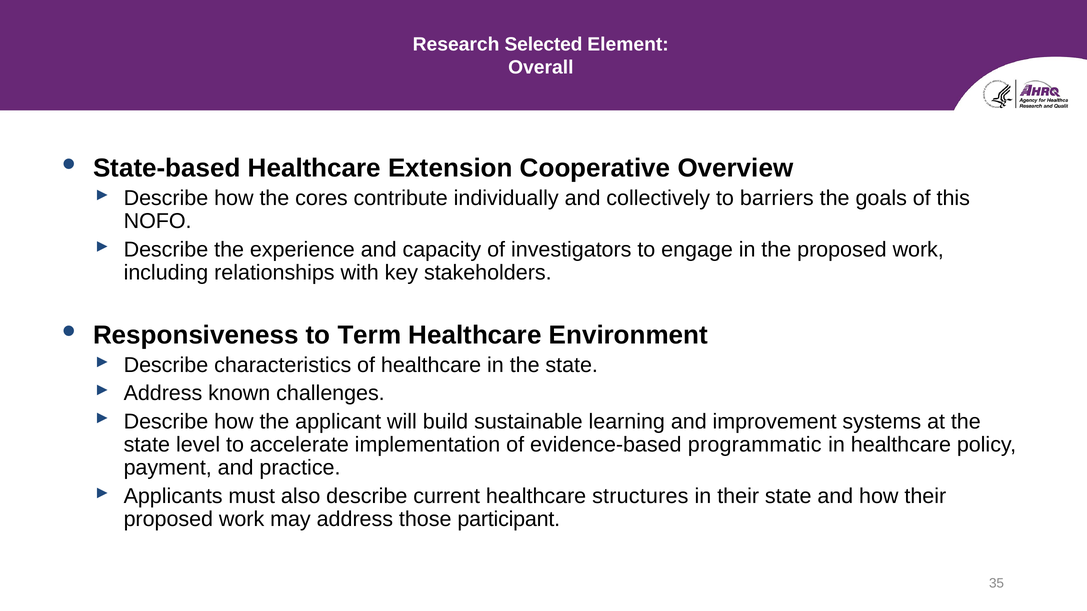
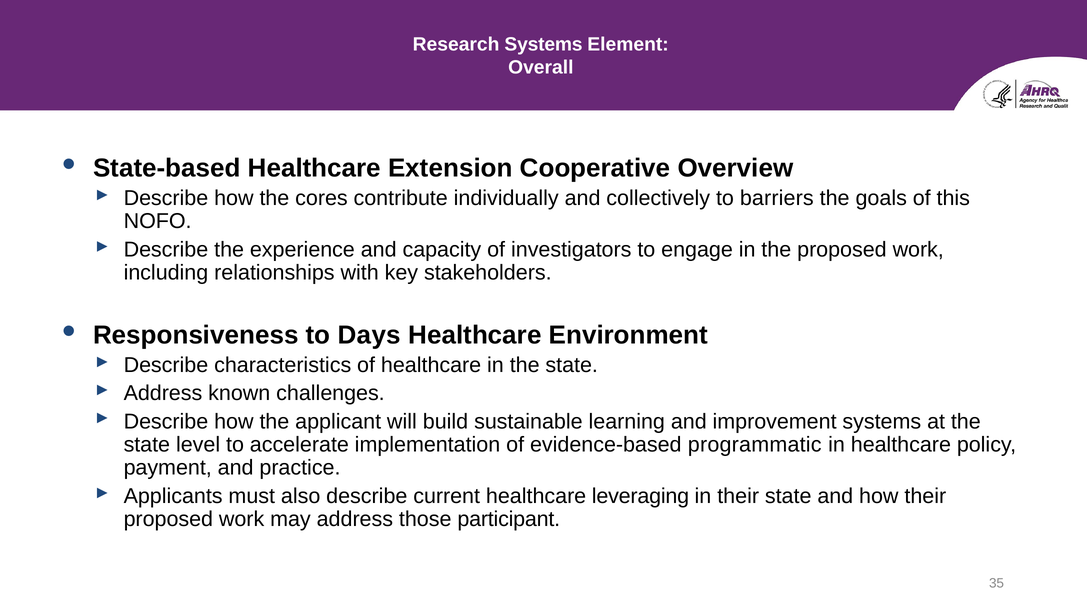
Research Selected: Selected -> Systems
Term: Term -> Days
structures: structures -> leveraging
